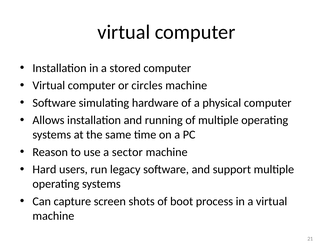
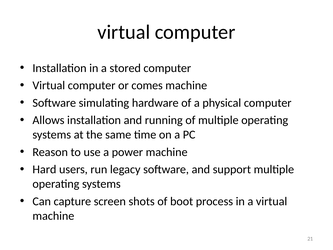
circles: circles -> comes
sector: sector -> power
